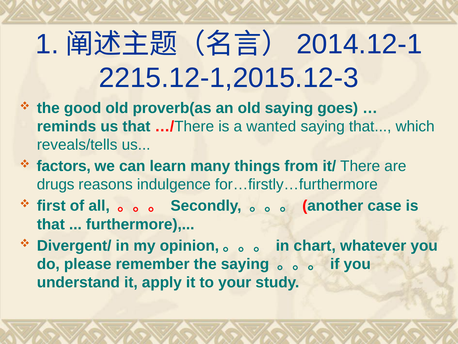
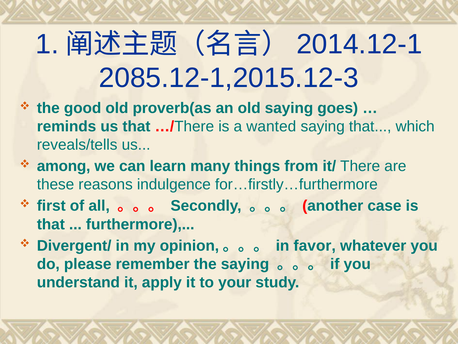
2215.12-1,2015.12-3: 2215.12-1,2015.12-3 -> 2085.12-1,2015.12-3
factors: factors -> among
drugs: drugs -> these
chart: chart -> favor
